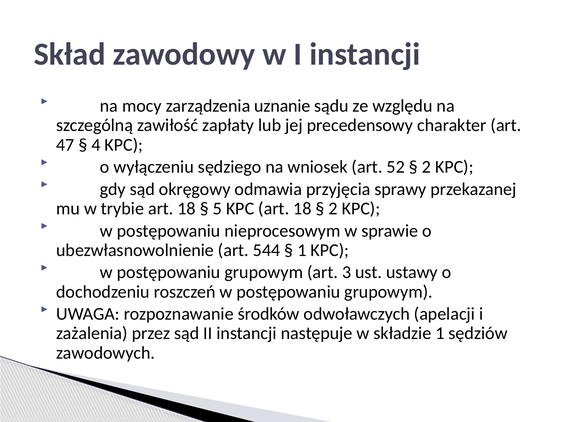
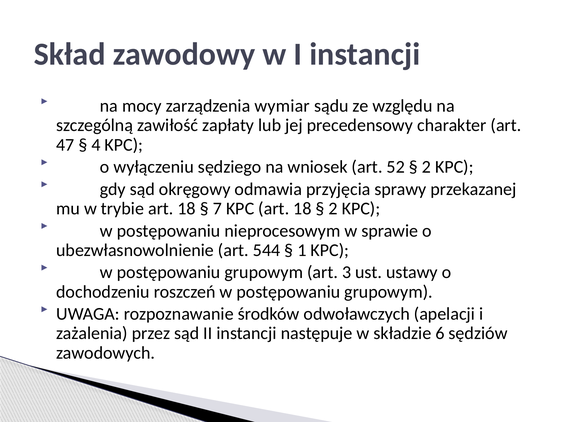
uznanie: uznanie -> wymiar
5: 5 -> 7
składzie 1: 1 -> 6
